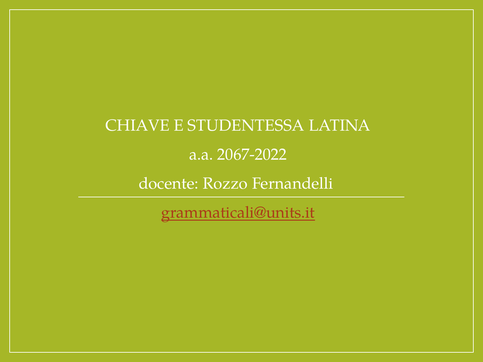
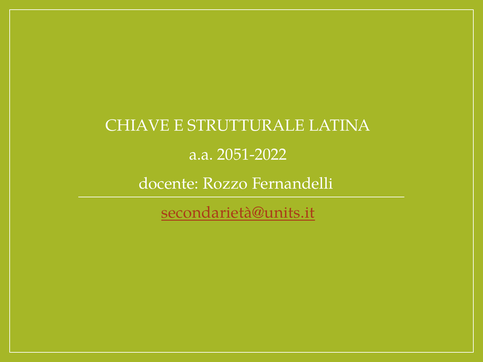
STUDENTESSA: STUDENTESSA -> STRUTTURALE
2067-2022: 2067-2022 -> 2051-2022
grammaticali@units.it: grammaticali@units.it -> secondarietà@units.it
